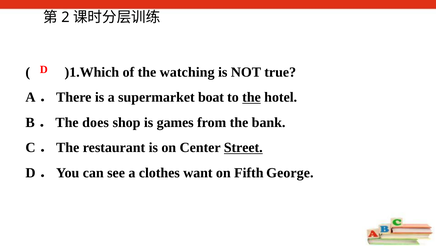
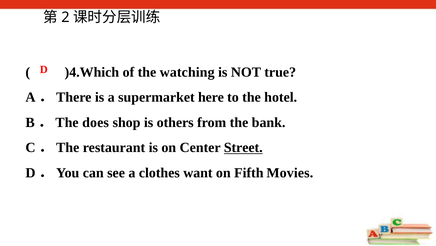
)1.Which: )1.Which -> )4.Which
boat: boat -> here
the at (252, 97) underline: present -> none
games: games -> others
George: George -> Movies
